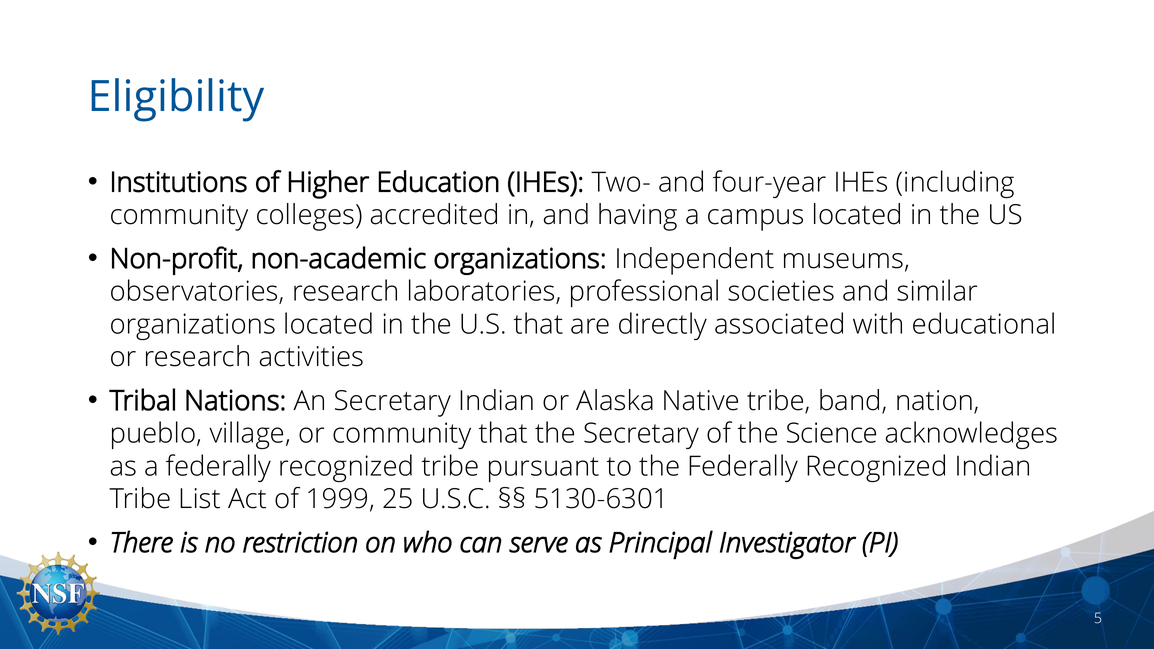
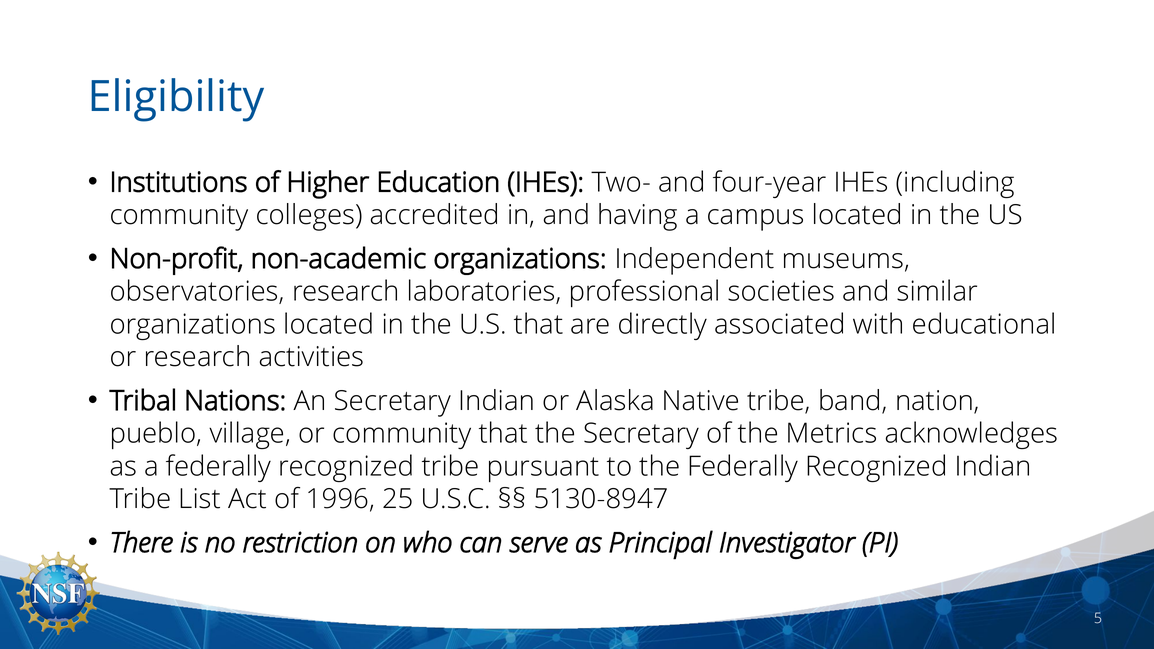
Science: Science -> Metrics
1999: 1999 -> 1996
5130-6301: 5130-6301 -> 5130-8947
